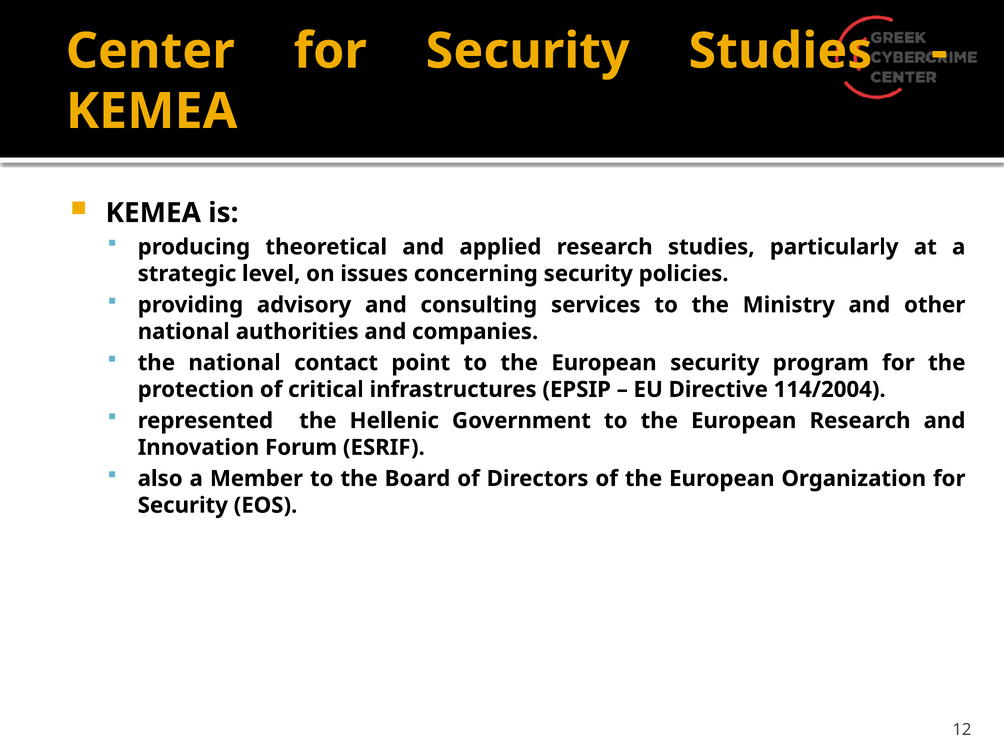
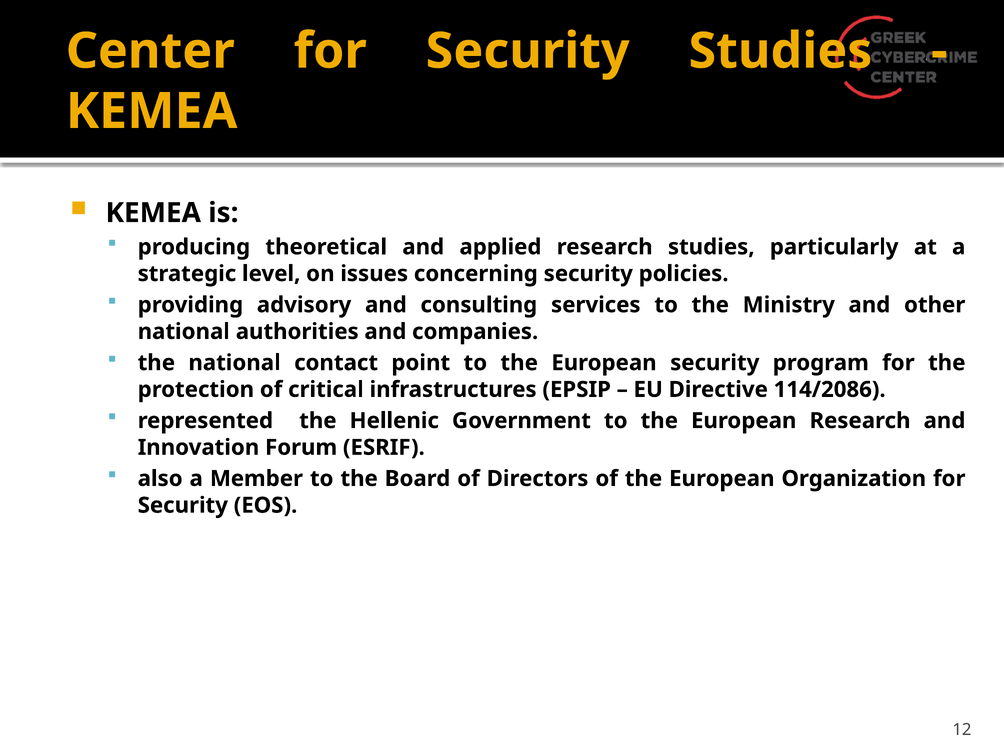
114/2004: 114/2004 -> 114/2086
